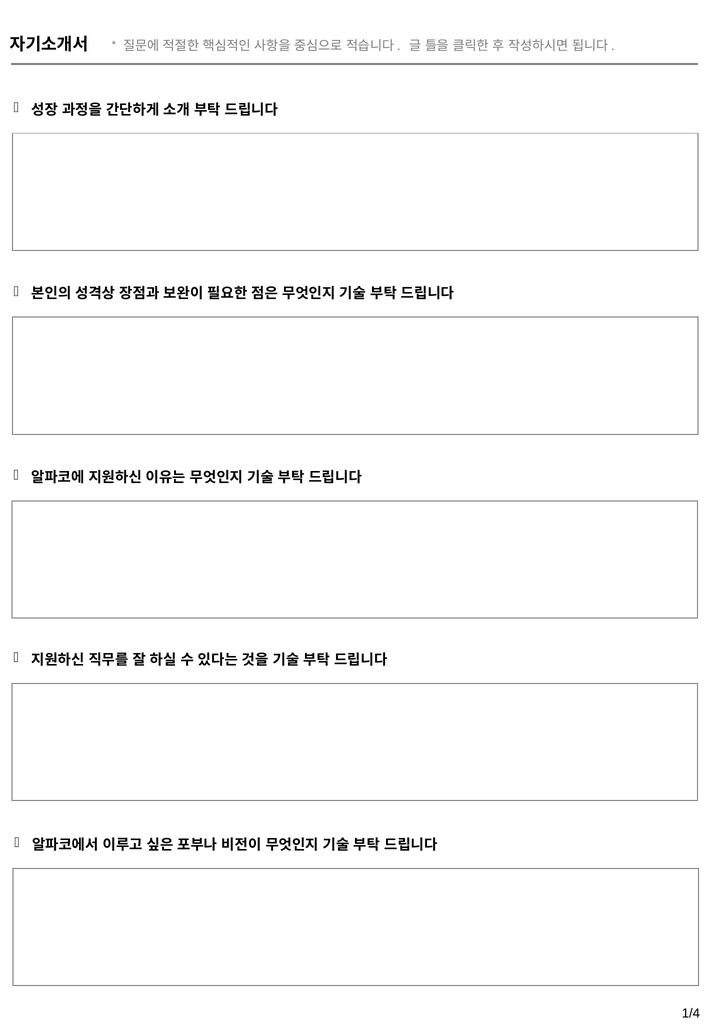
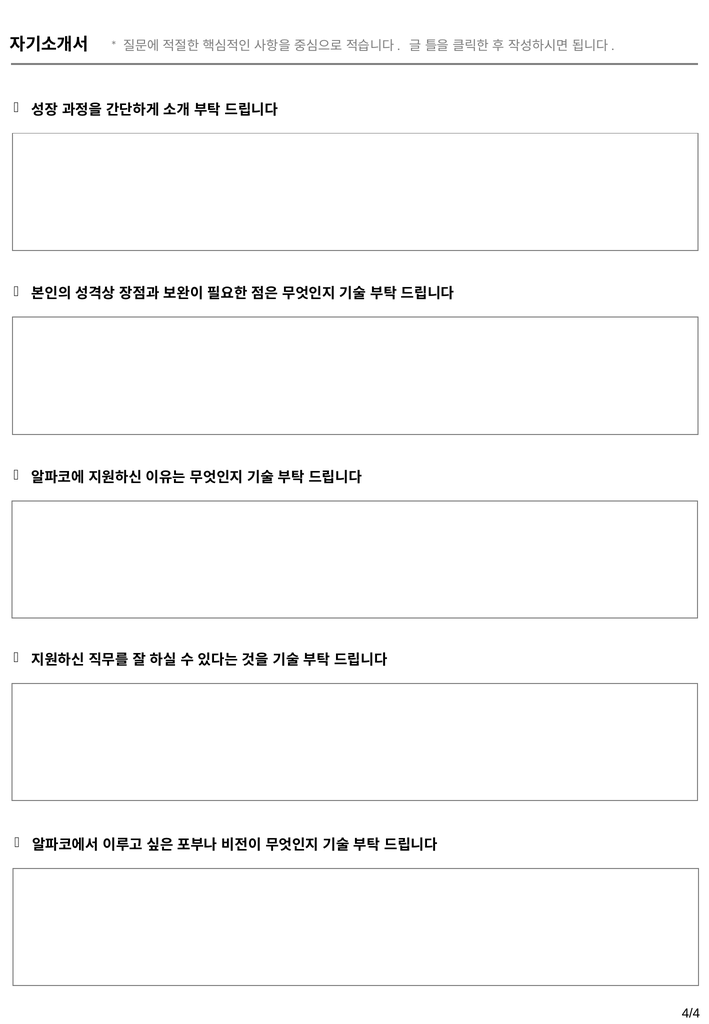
1/4: 1/4 -> 4/4
